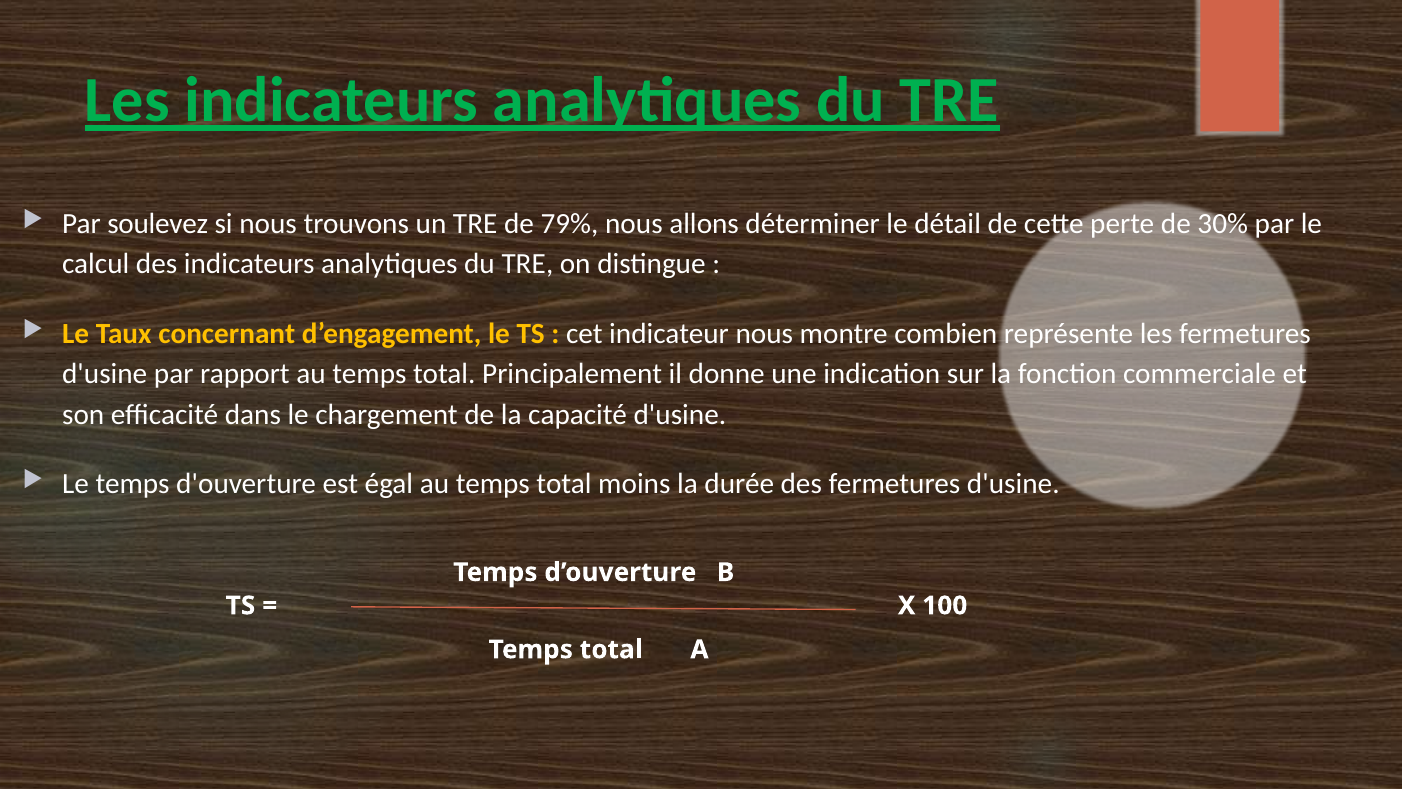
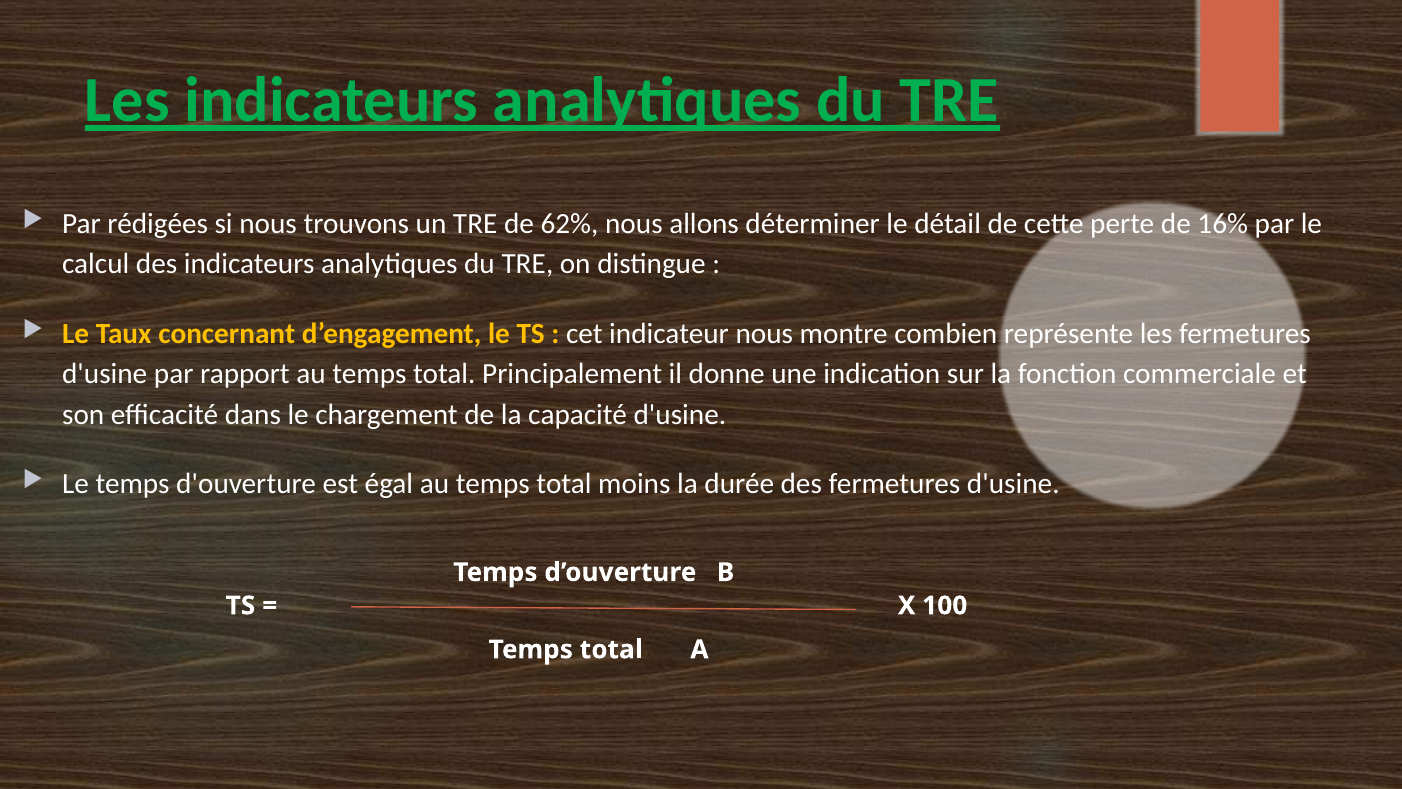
soulevez: soulevez -> rédigées
79%: 79% -> 62%
30%: 30% -> 16%
